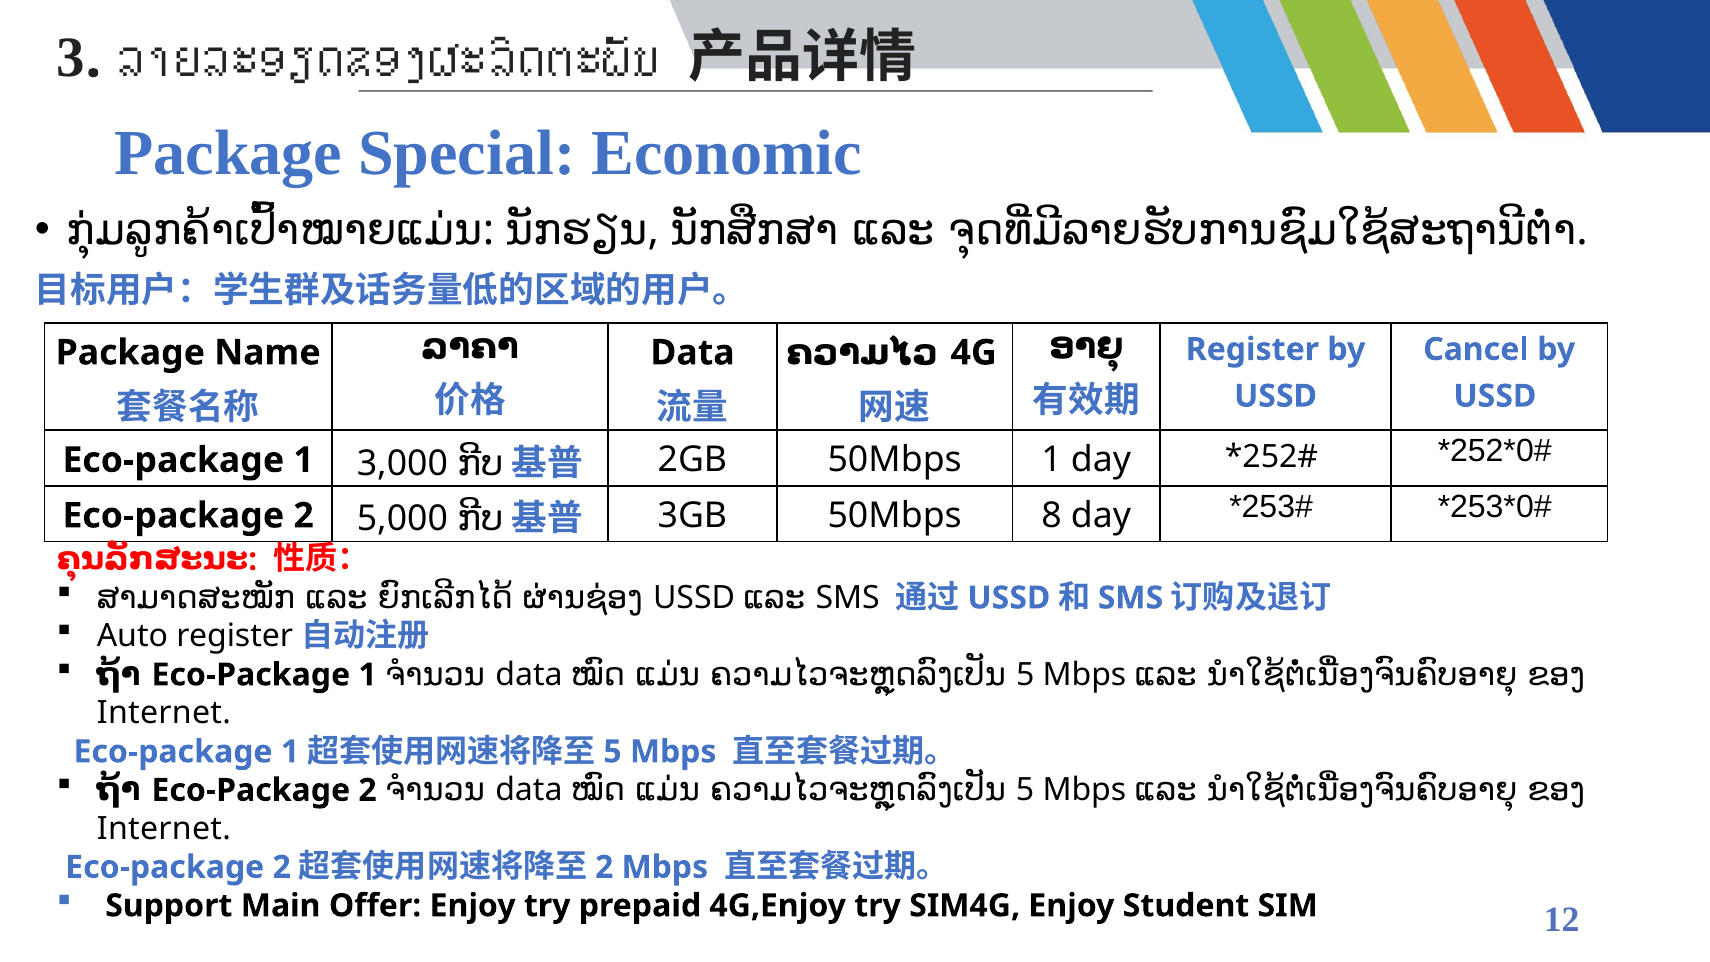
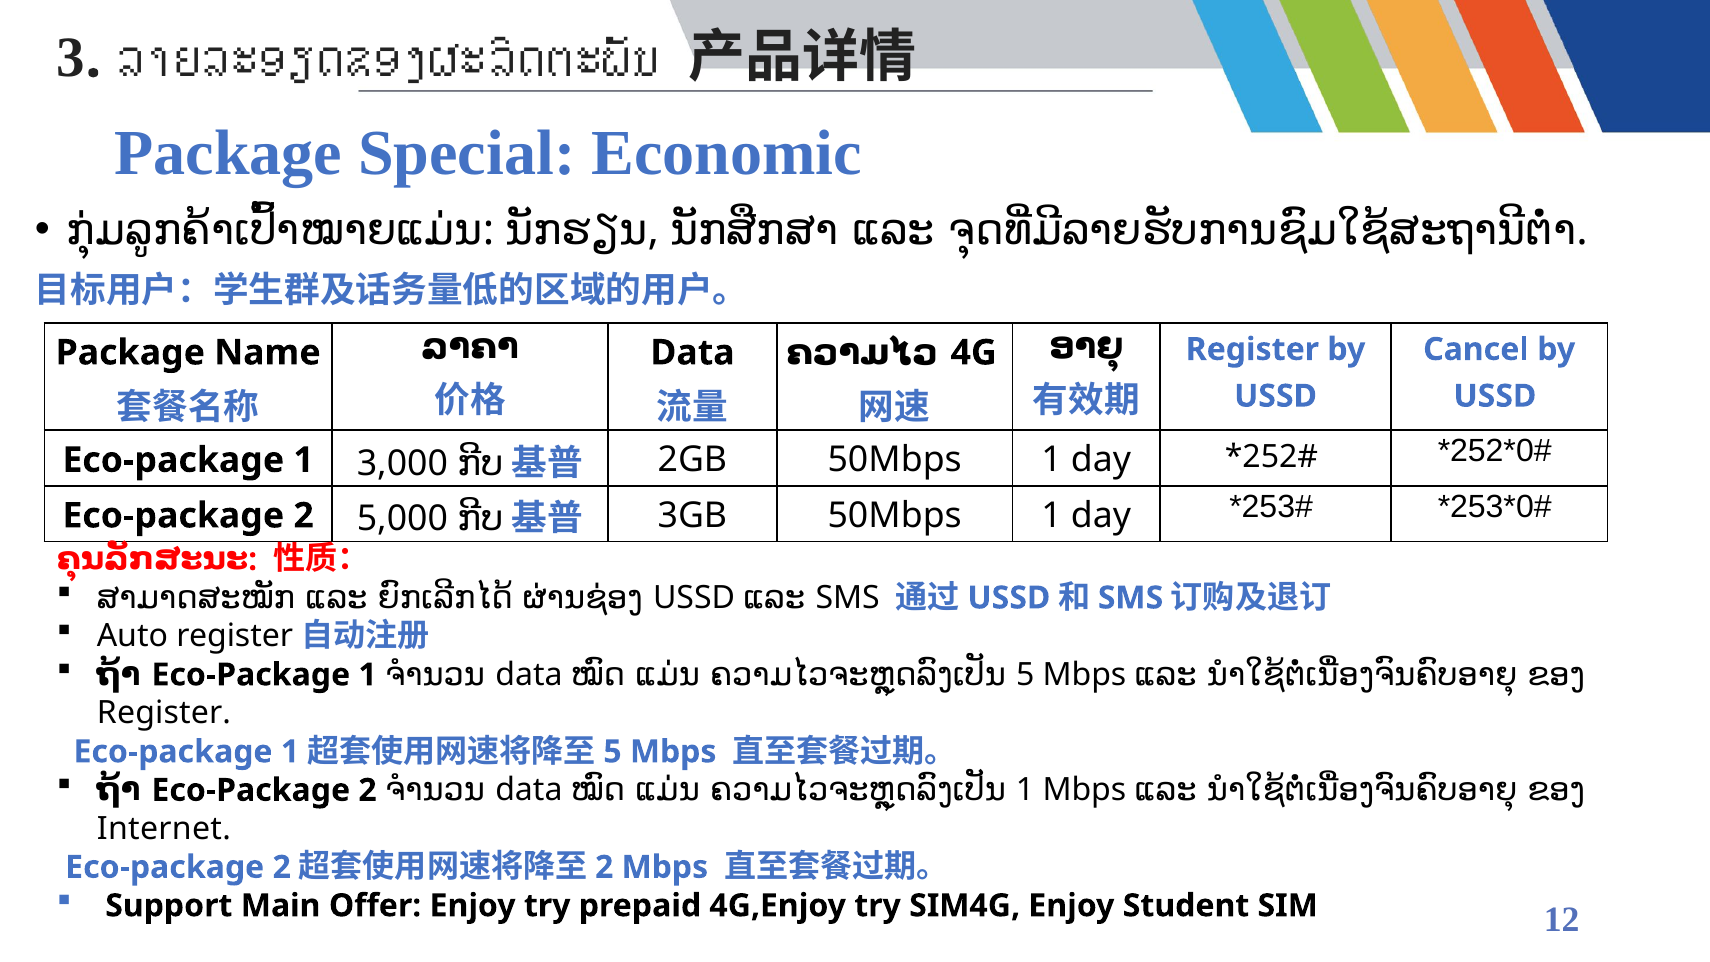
3GB 50Mbps 8: 8 -> 1
Internet at (164, 713): Internet -> Register
5 at (1025, 790): 5 -> 1
